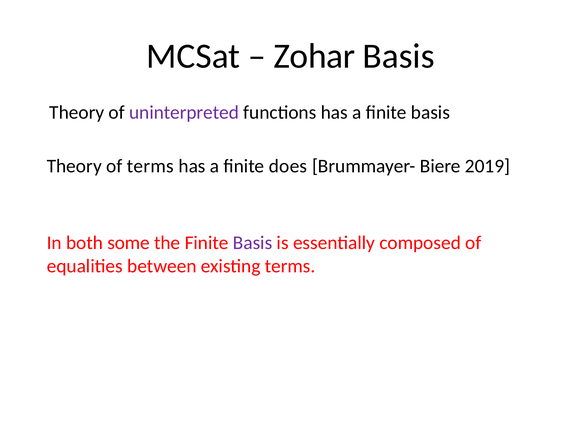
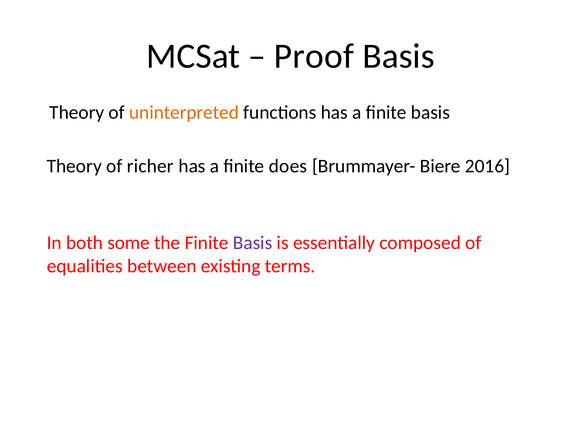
Zohar: Zohar -> Proof
uninterpreted colour: purple -> orange
of terms: terms -> richer
2019: 2019 -> 2016
